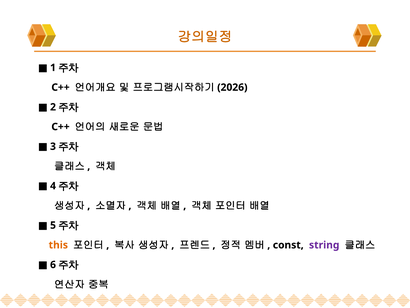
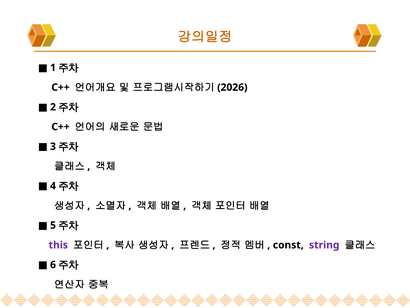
this colour: orange -> purple
